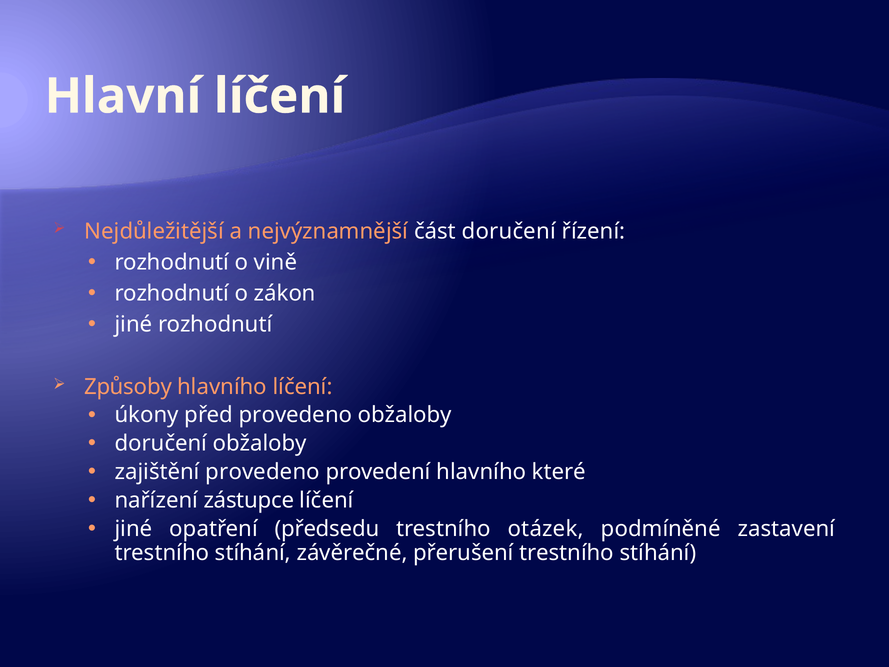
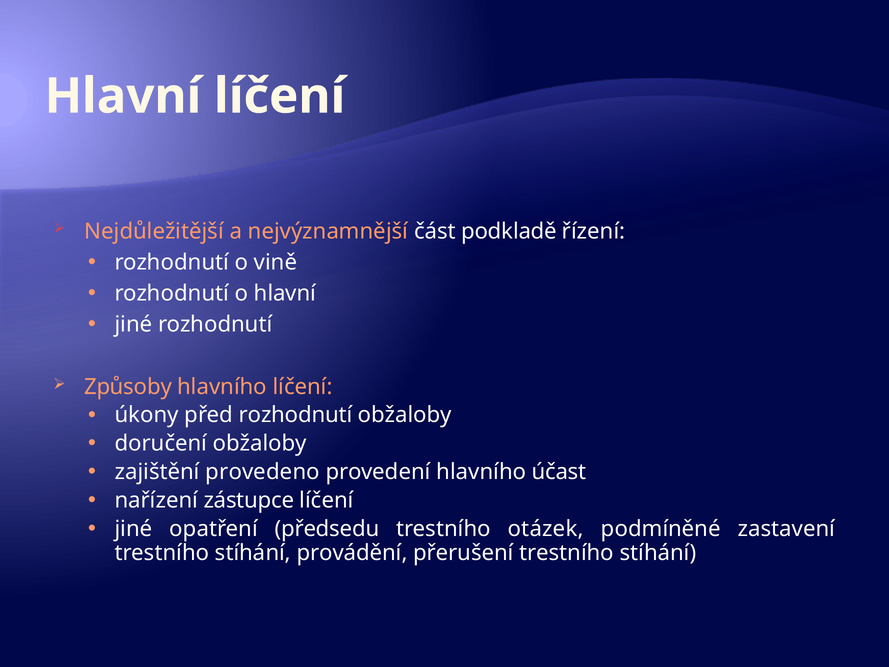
část doručení: doručení -> podkladě
o zákon: zákon -> hlavní
před provedeno: provedeno -> rozhodnutí
které: které -> účast
závěrečné: závěrečné -> provádění
